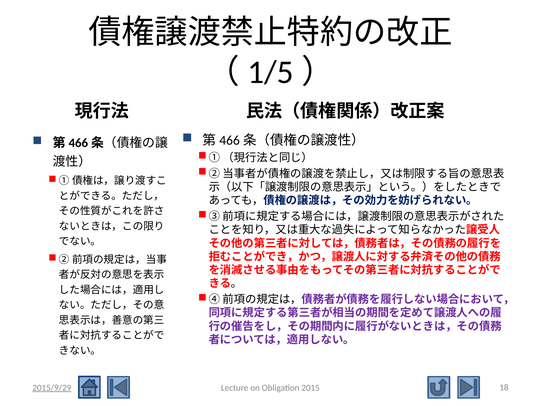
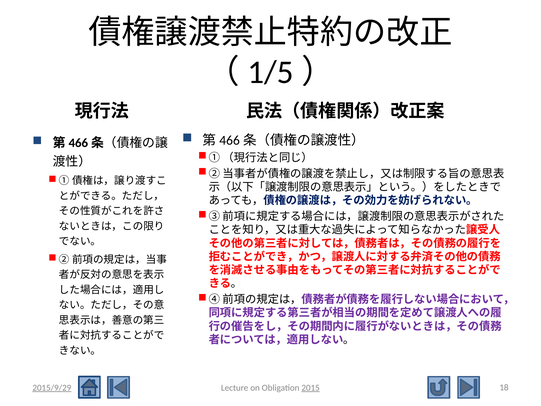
2015 underline: none -> present
